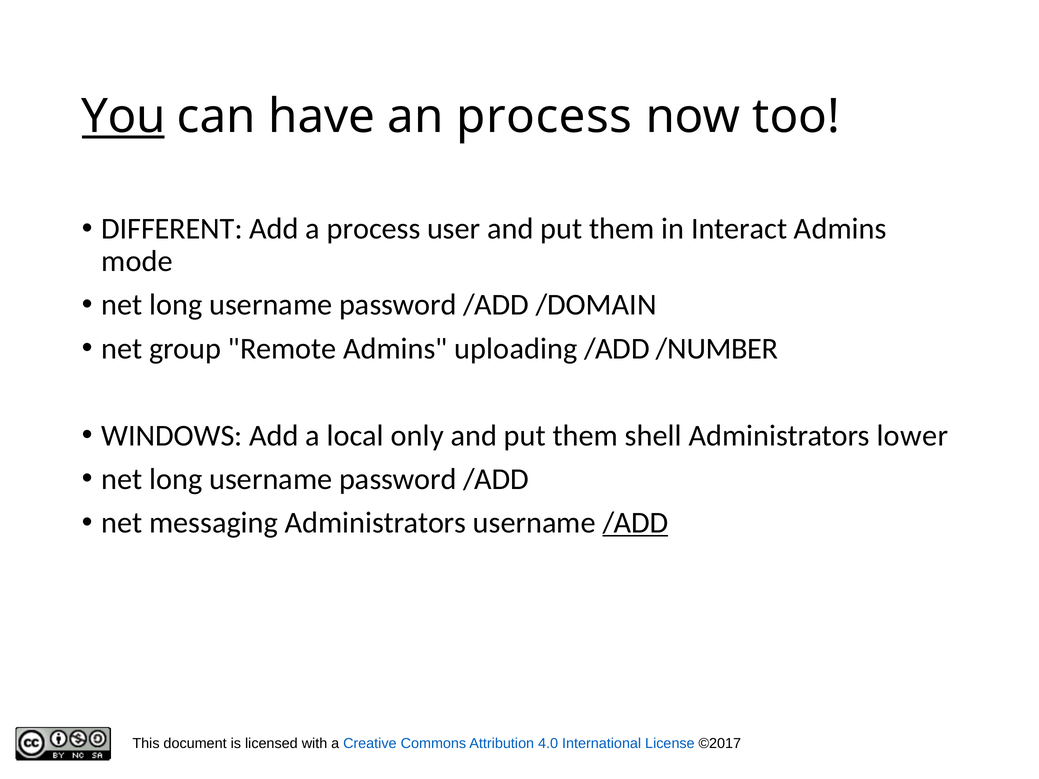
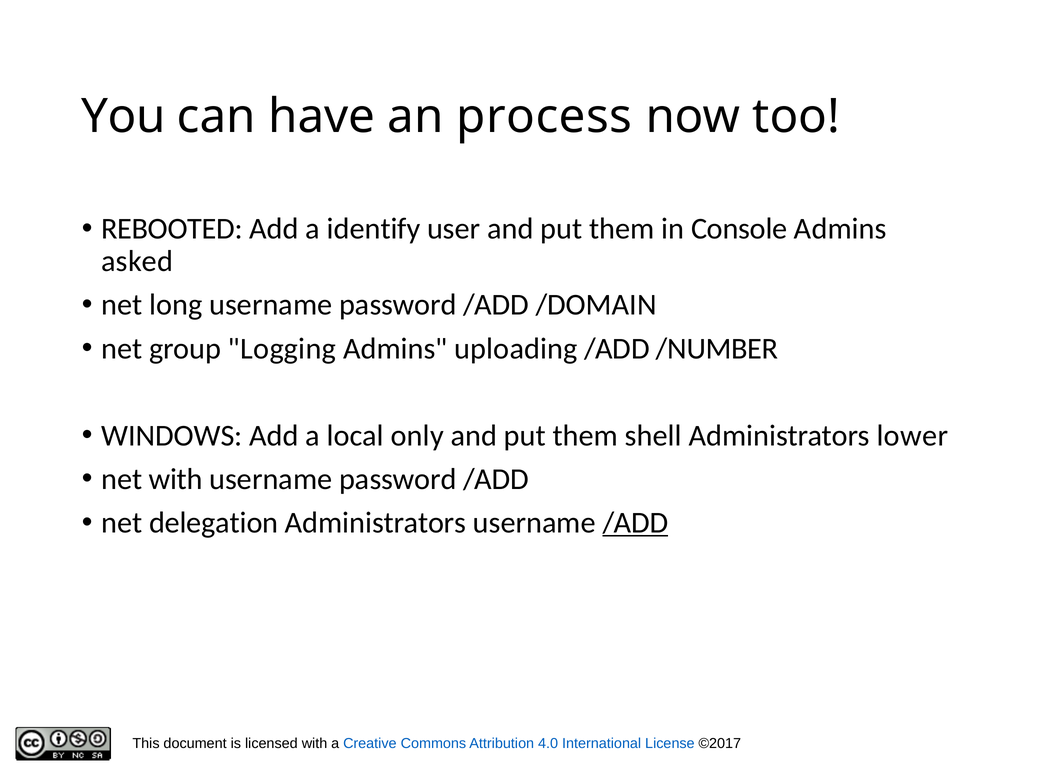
You underline: present -> none
DIFFERENT: DIFFERENT -> REBOOTED
a process: process -> identify
Interact: Interact -> Console
mode: mode -> asked
Remote: Remote -> Logging
long at (176, 479): long -> with
messaging: messaging -> delegation
